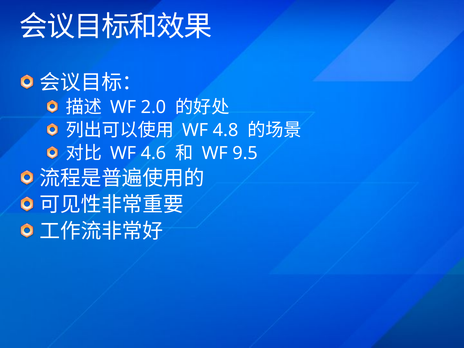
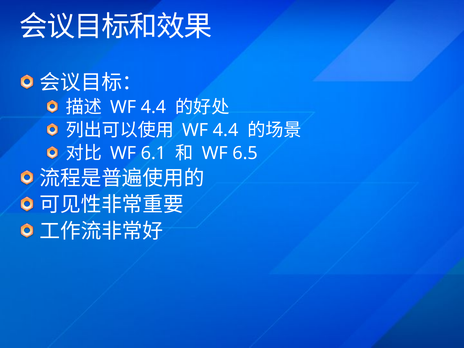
2.0 at (154, 107): 2.0 -> 4.4
4.8 at (226, 130): 4.8 -> 4.4
4.6: 4.6 -> 6.1
9.5: 9.5 -> 6.5
